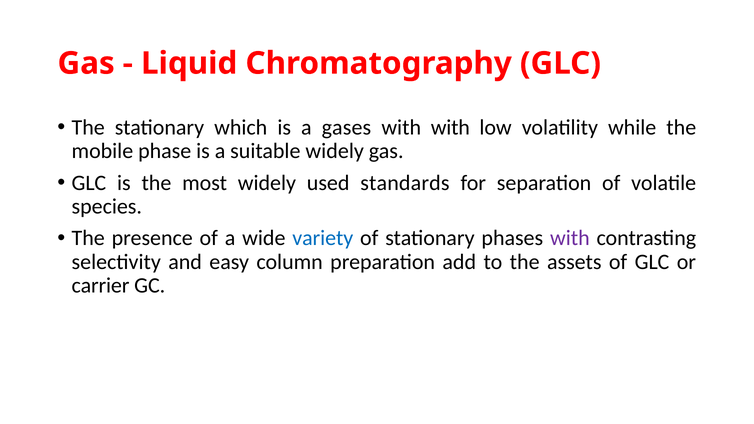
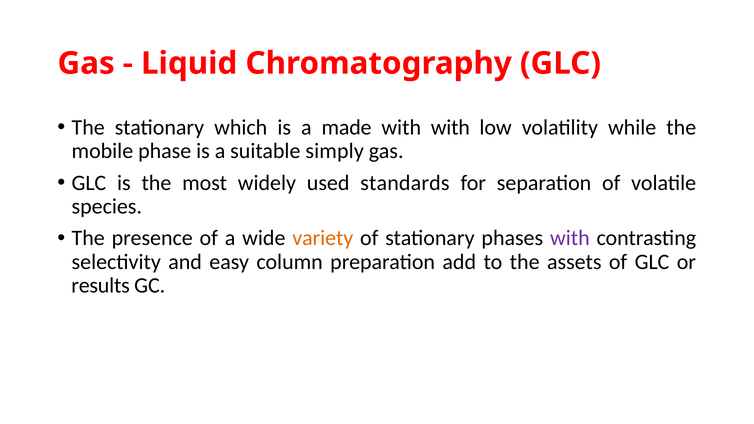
gases: gases -> made
suitable widely: widely -> simply
variety colour: blue -> orange
carrier: carrier -> results
